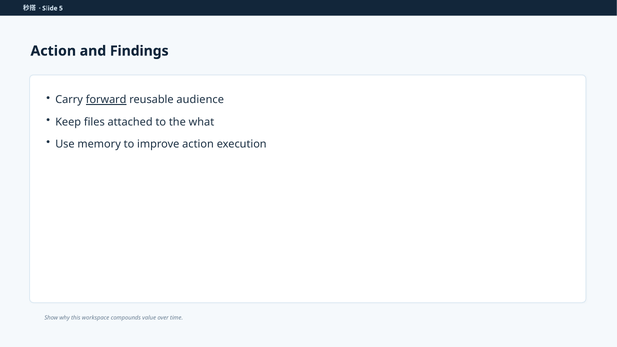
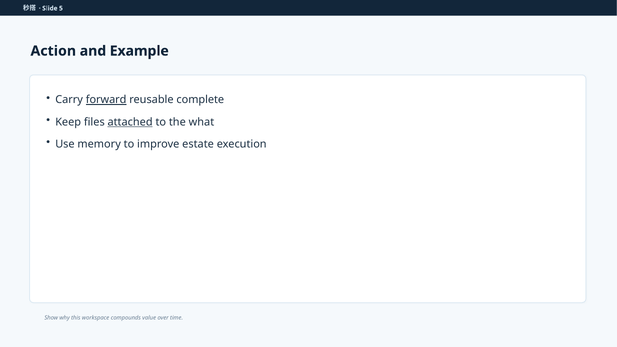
Findings: Findings -> Example
audience: audience -> complete
attached underline: none -> present
improve action: action -> estate
